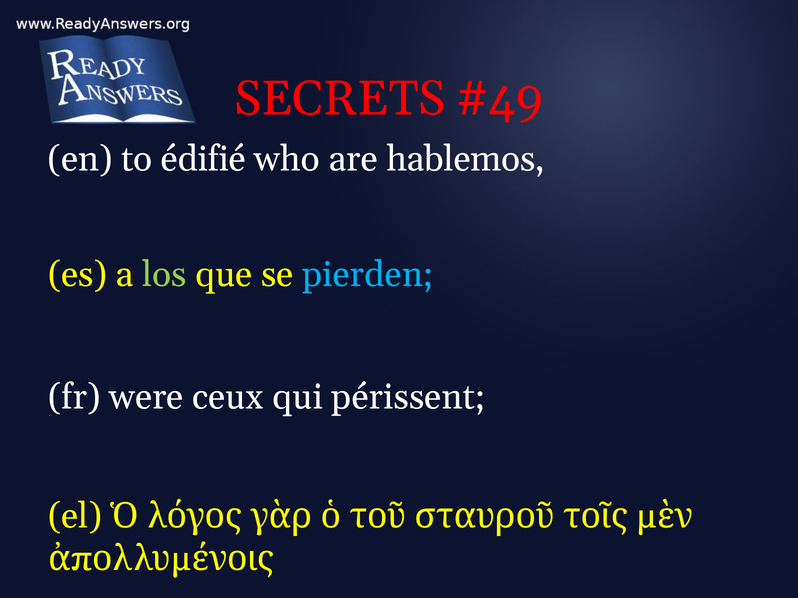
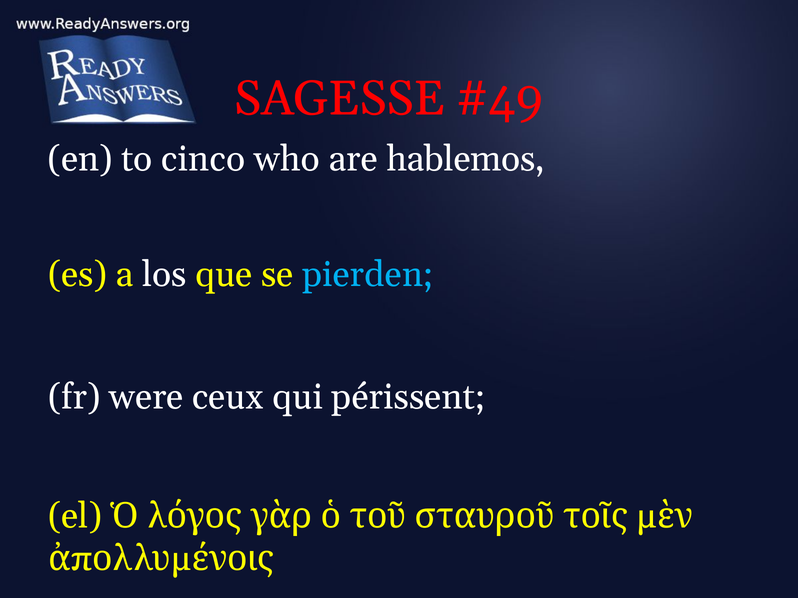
SECRETS: SECRETS -> SAGESSE
édifié: édifié -> cinco
los colour: light green -> white
